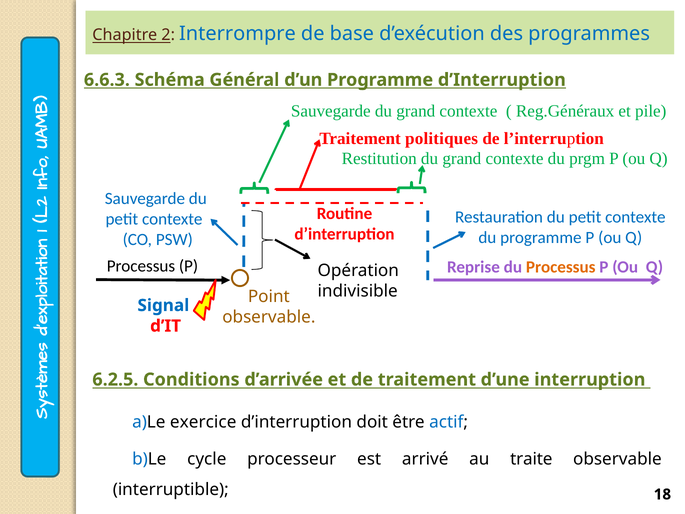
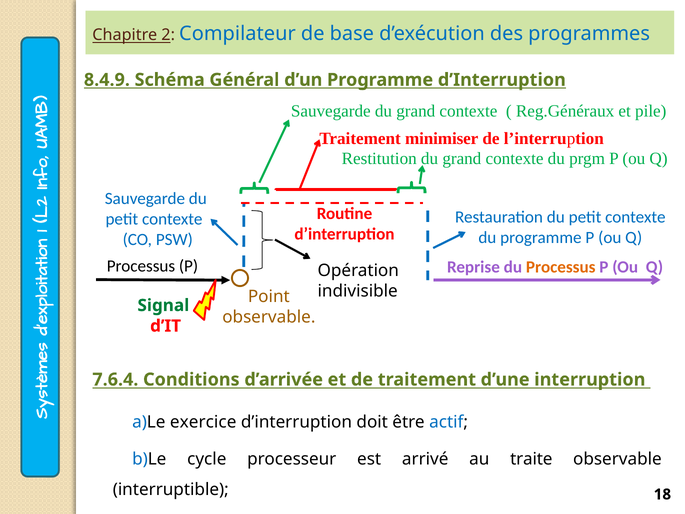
Interrompre: Interrompre -> Compilateur
6.6.3: 6.6.3 -> 8.4.9
politiques: politiques -> minimiser
Signal colour: blue -> green
6.2.5: 6.2.5 -> 7.6.4
